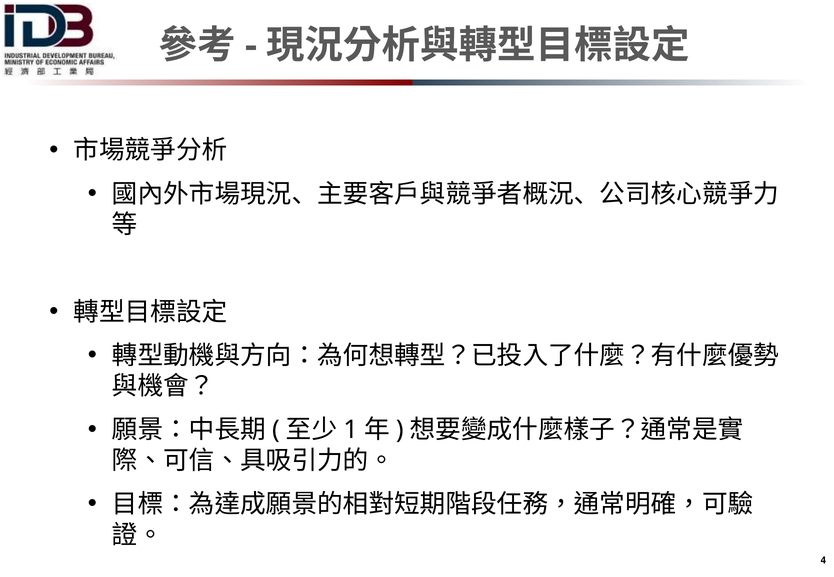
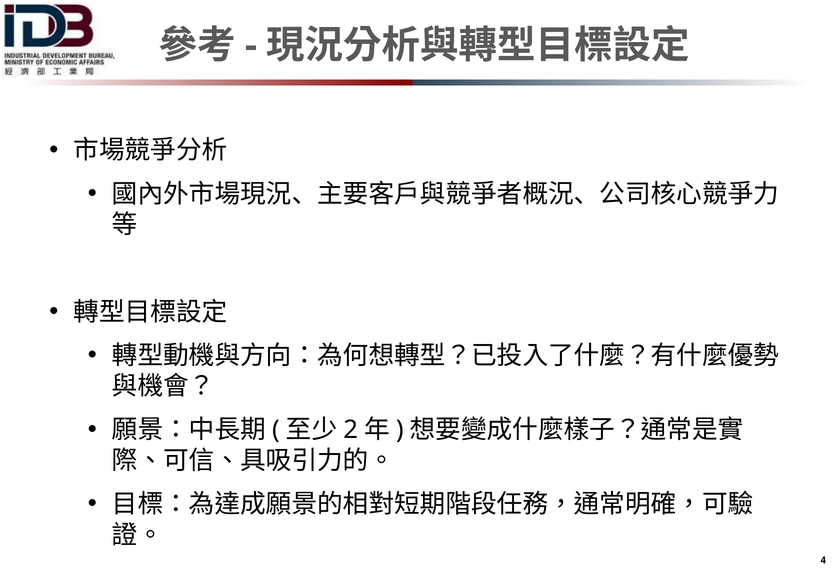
1: 1 -> 2
